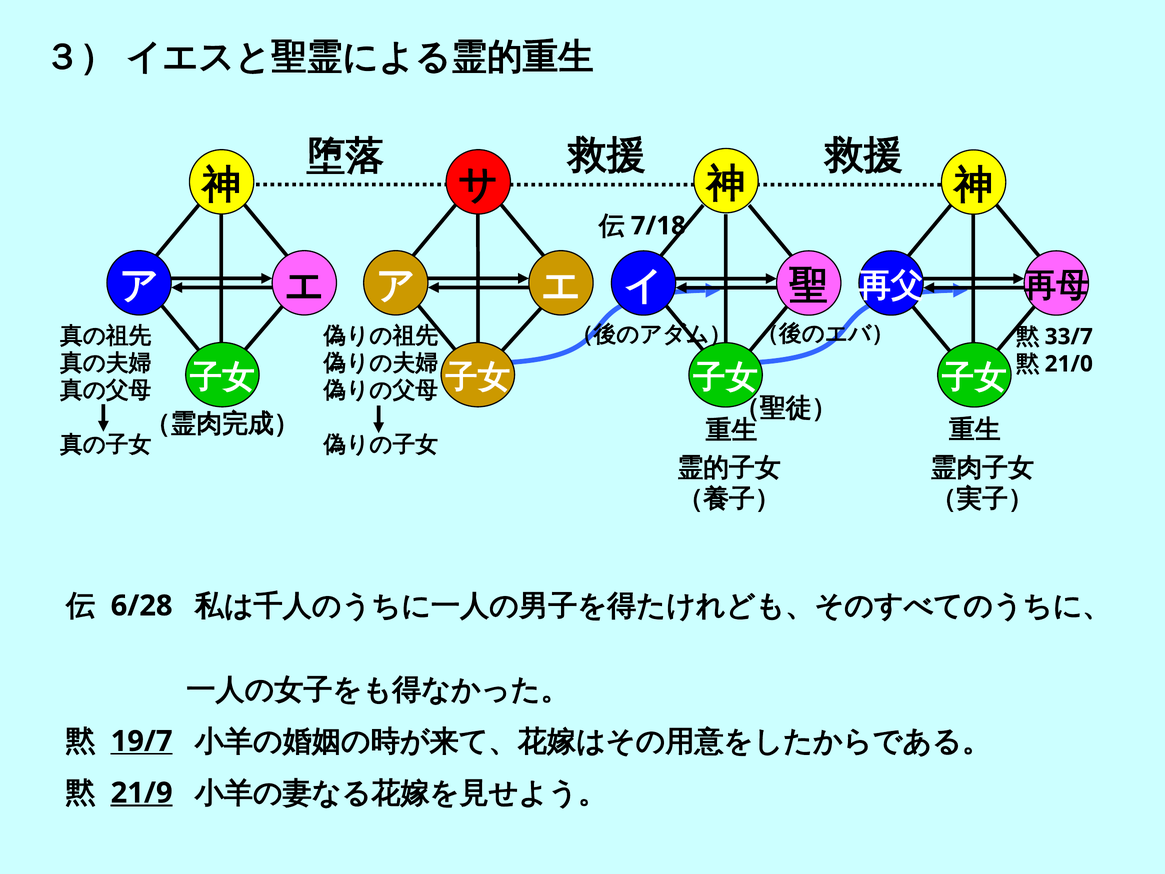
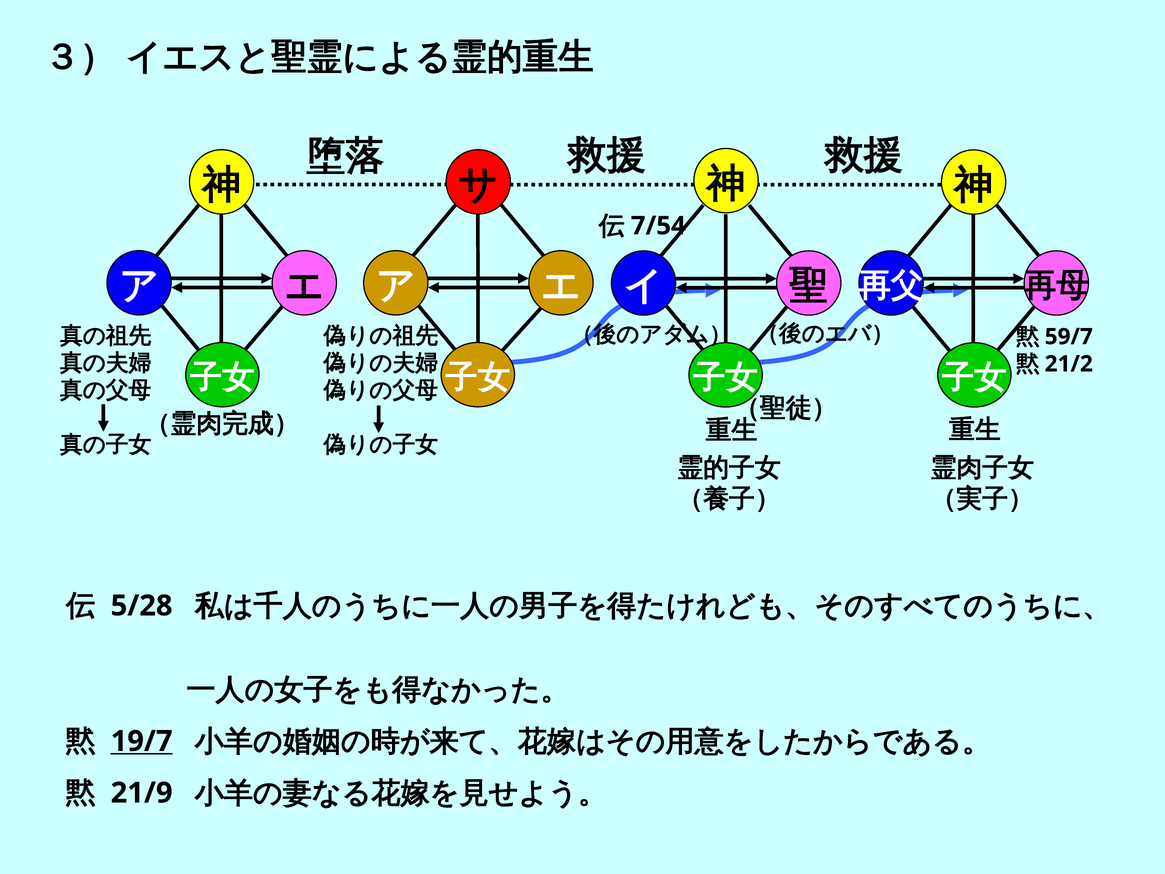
7/18: 7/18 -> 7/54
33/7: 33/7 -> 59/7
21/0: 21/0 -> 21/2
6/28: 6/28 -> 5/28
21/9 underline: present -> none
